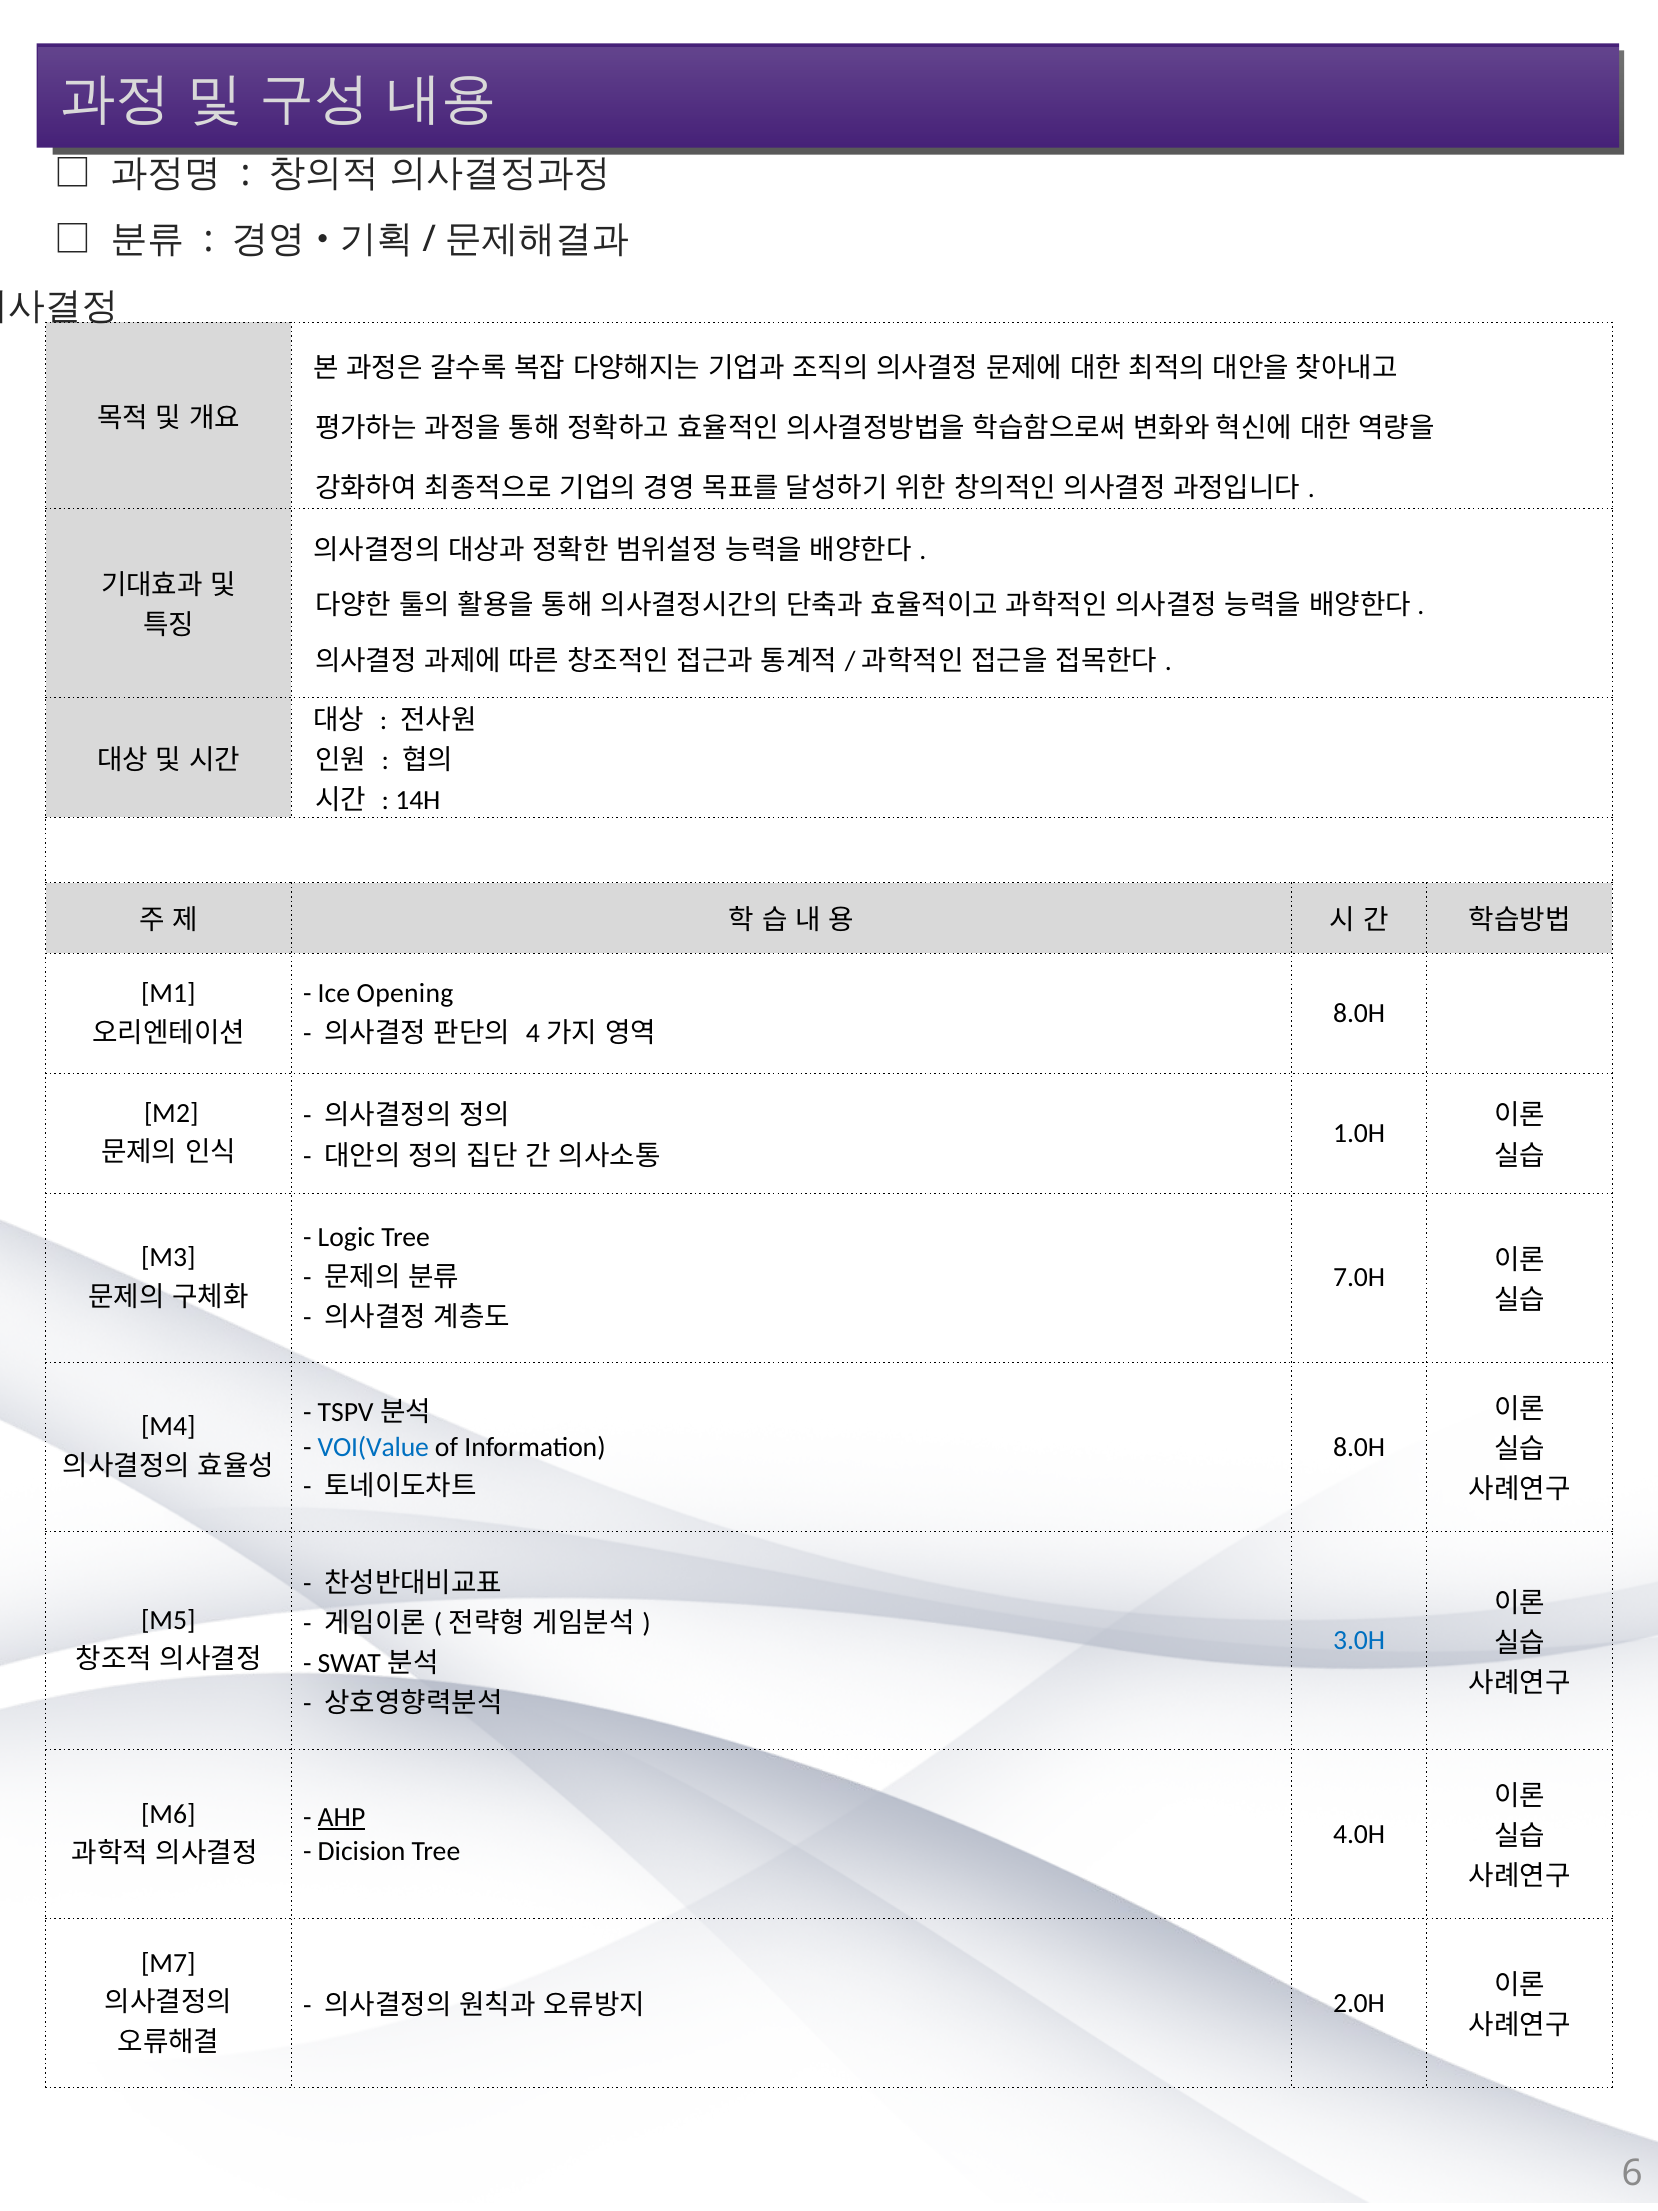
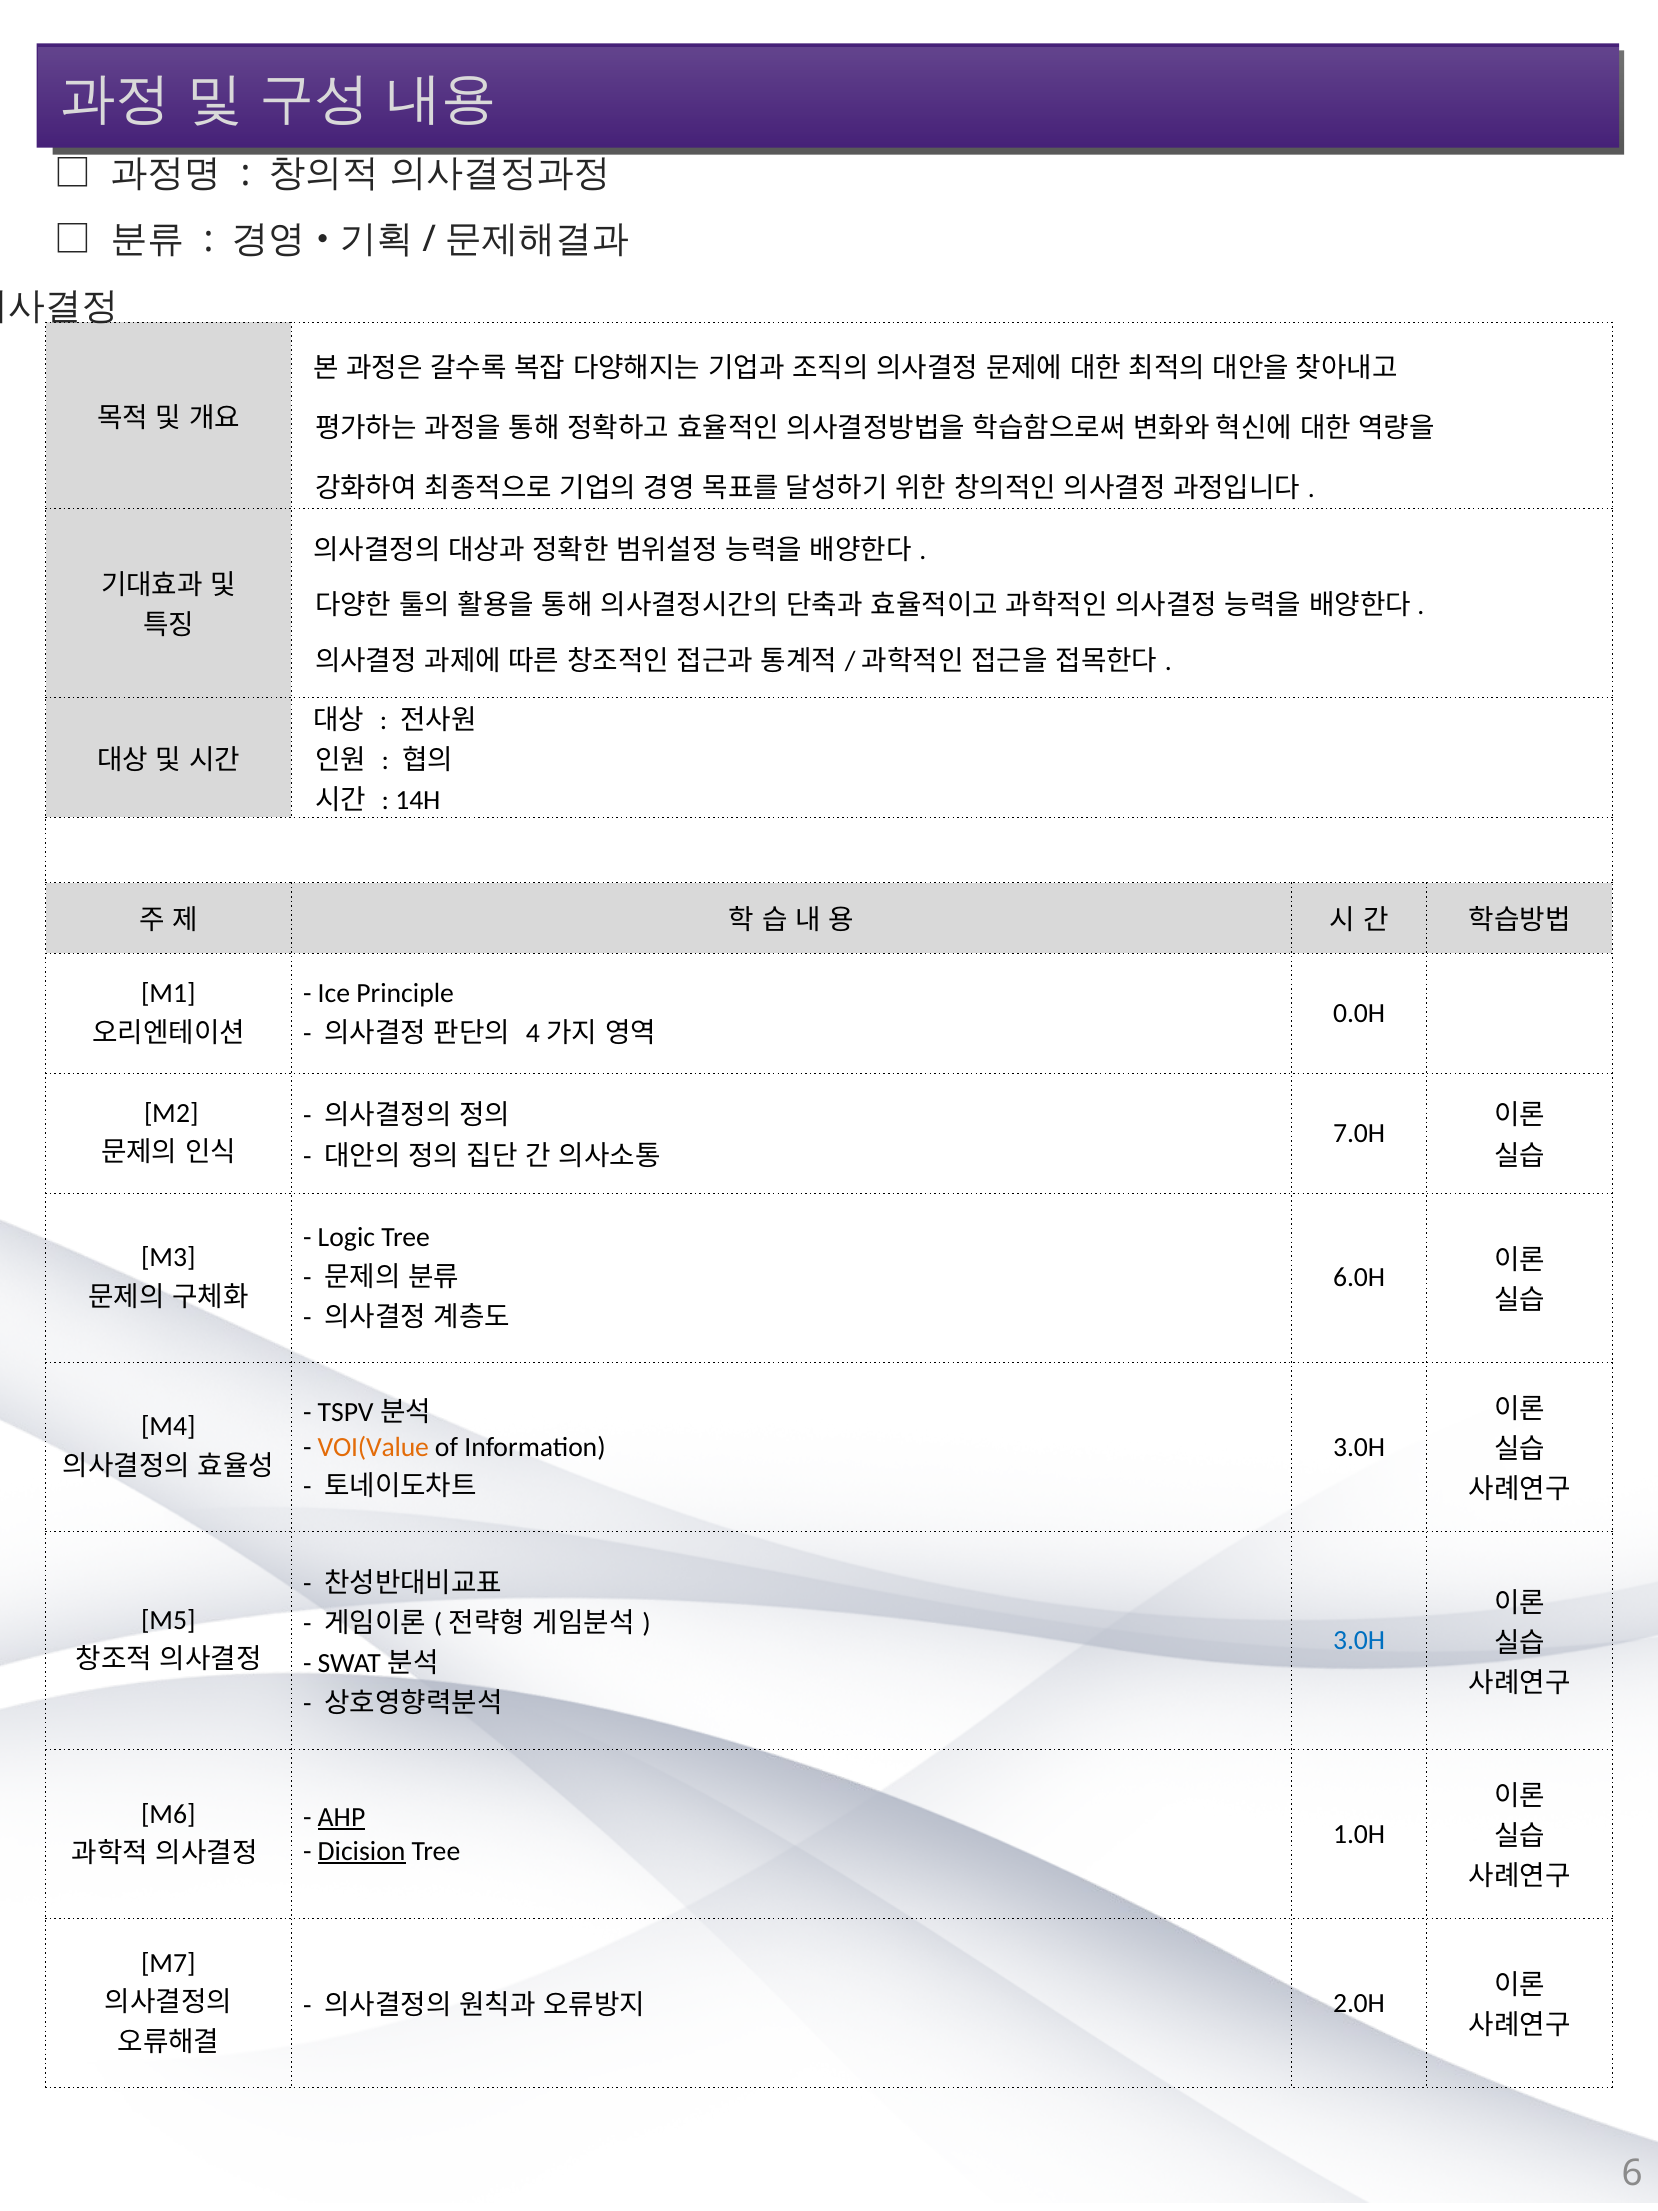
Opening: Opening -> Principle
8.0H at (1359, 1013): 8.0H -> 0.0H
1.0H: 1.0H -> 7.0H
7.0H: 7.0H -> 6.0H
VOI(Value colour: blue -> orange
8.0H at (1359, 1447): 8.0H -> 3.0H
4.0H: 4.0H -> 1.0H
Dicision underline: none -> present
